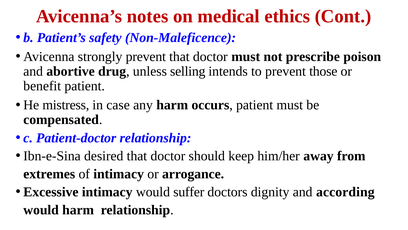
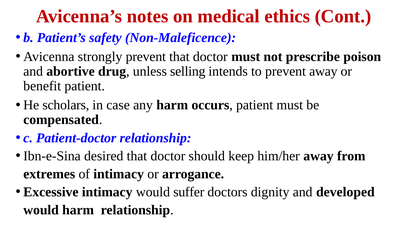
prevent those: those -> away
mistress: mistress -> scholars
according: according -> developed
